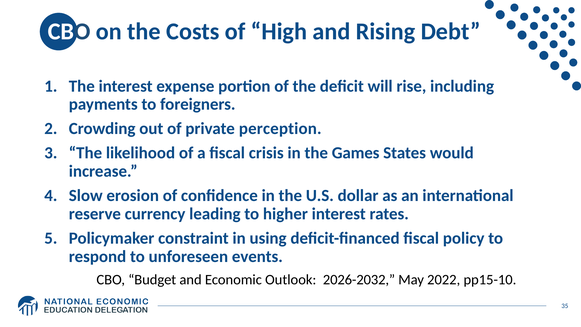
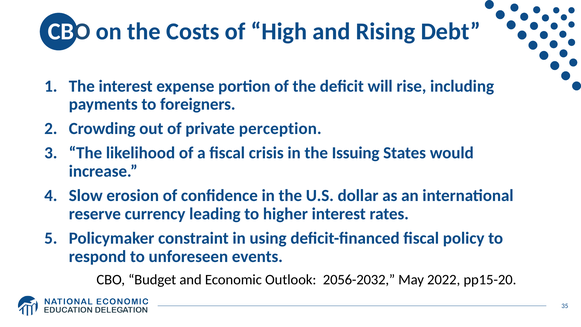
Games: Games -> Issuing
2026-2032: 2026-2032 -> 2056-2032
pp15-10: pp15-10 -> pp15-20
